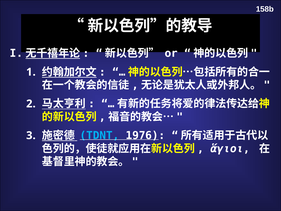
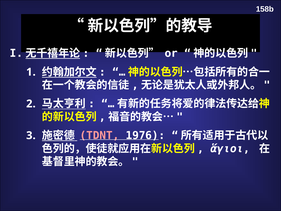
TDNT colour: light blue -> pink
